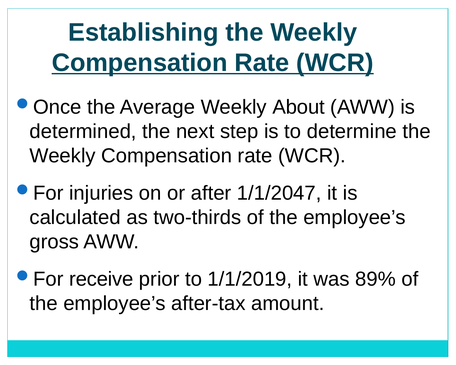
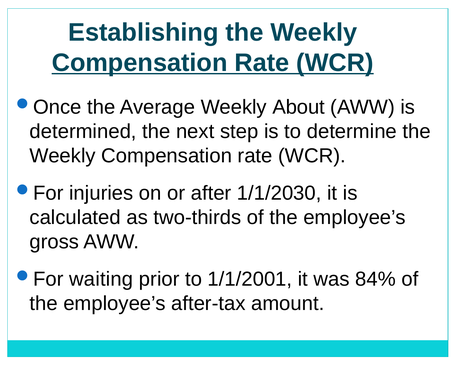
1/1/2047: 1/1/2047 -> 1/1/2030
receive: receive -> waiting
1/1/2019: 1/1/2019 -> 1/1/2001
89%: 89% -> 84%
